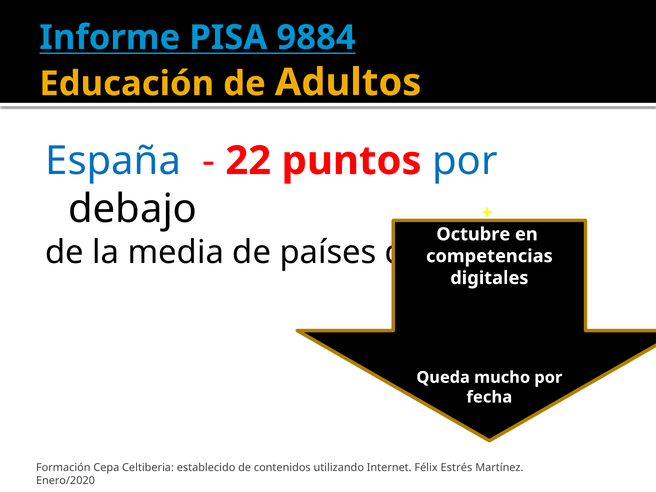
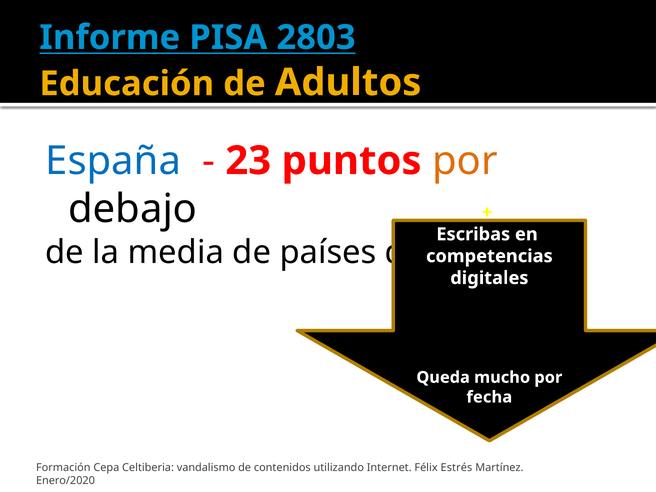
9884: 9884 -> 2803
22: 22 -> 23
por at (465, 161) colour: blue -> orange
Octubre: Octubre -> Escribas
establecido: establecido -> vandalismo
